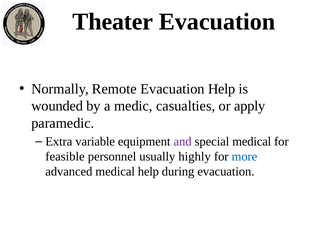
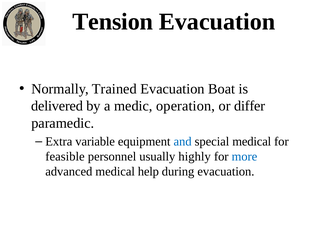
Theater: Theater -> Tension
Remote: Remote -> Trained
Evacuation Help: Help -> Boat
wounded: wounded -> delivered
casualties: casualties -> operation
apply: apply -> differ
and colour: purple -> blue
